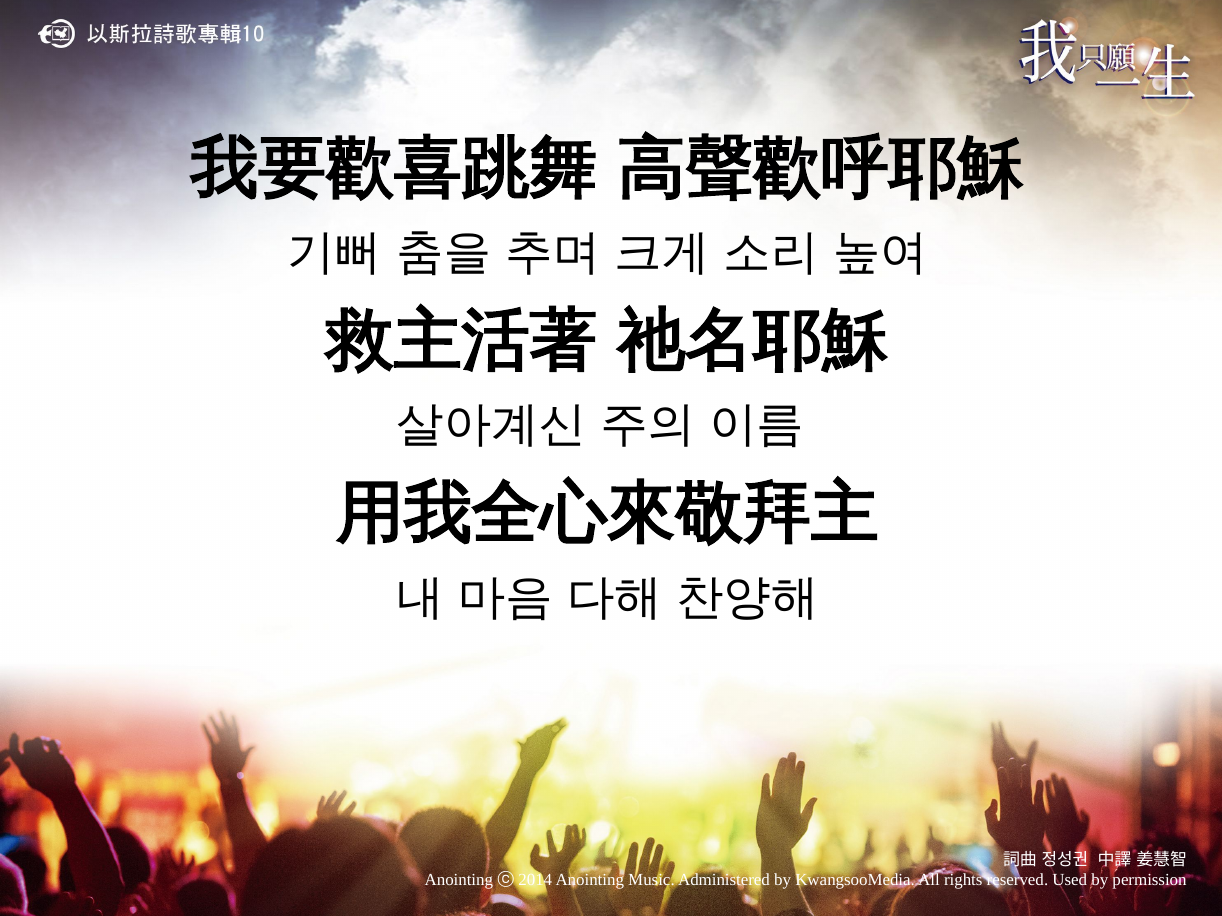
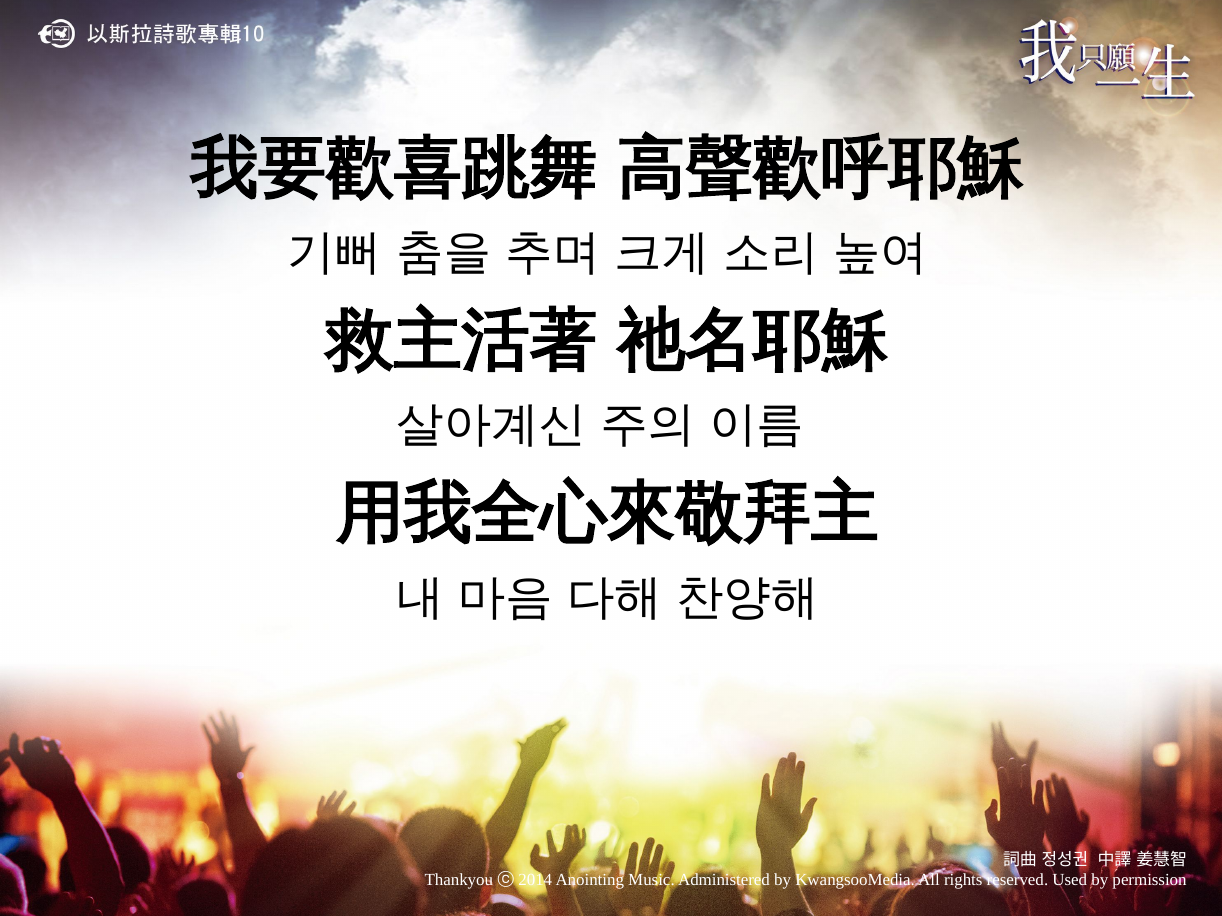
Anointing at (459, 881): Anointing -> Thankyou
